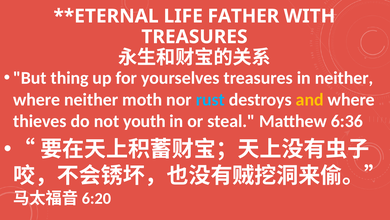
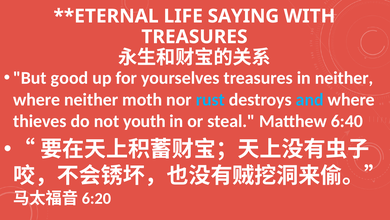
FATHER: FATHER -> SAYING
thing: thing -> good
and colour: yellow -> light blue
6:36: 6:36 -> 6:40
